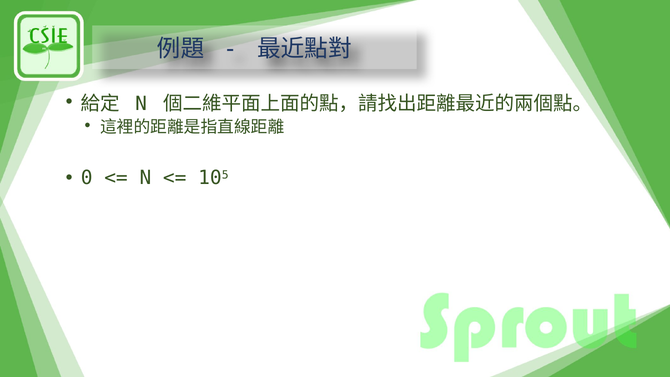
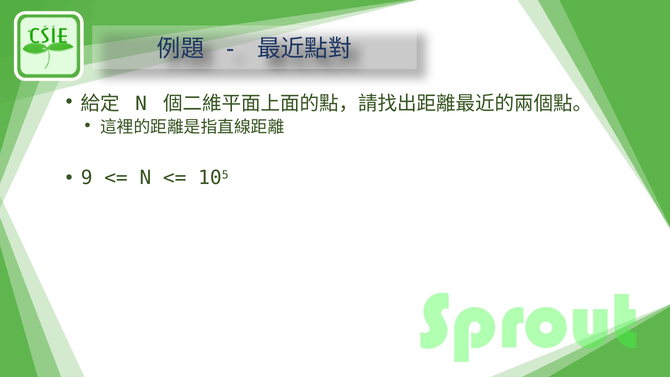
0: 0 -> 9
